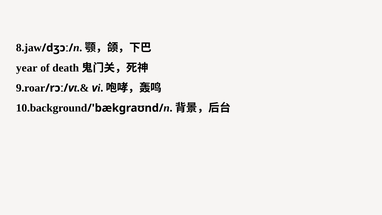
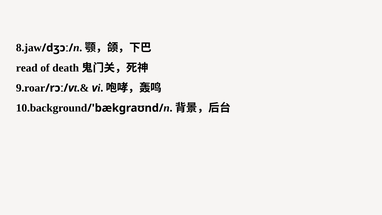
year: year -> read
